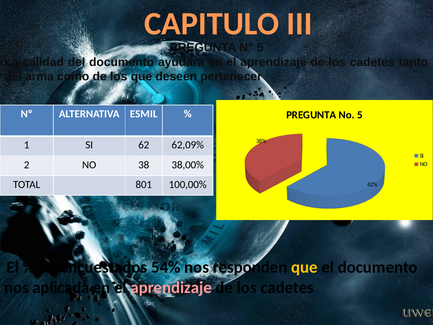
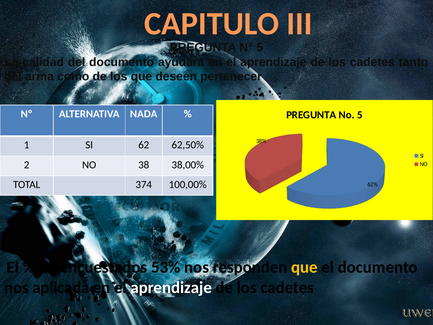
ESMIL: ESMIL -> NADA
62,09%: 62,09% -> 62,50%
801: 801 -> 374
54%: 54% -> 53%
aprendizaje at (171, 287) colour: pink -> white
